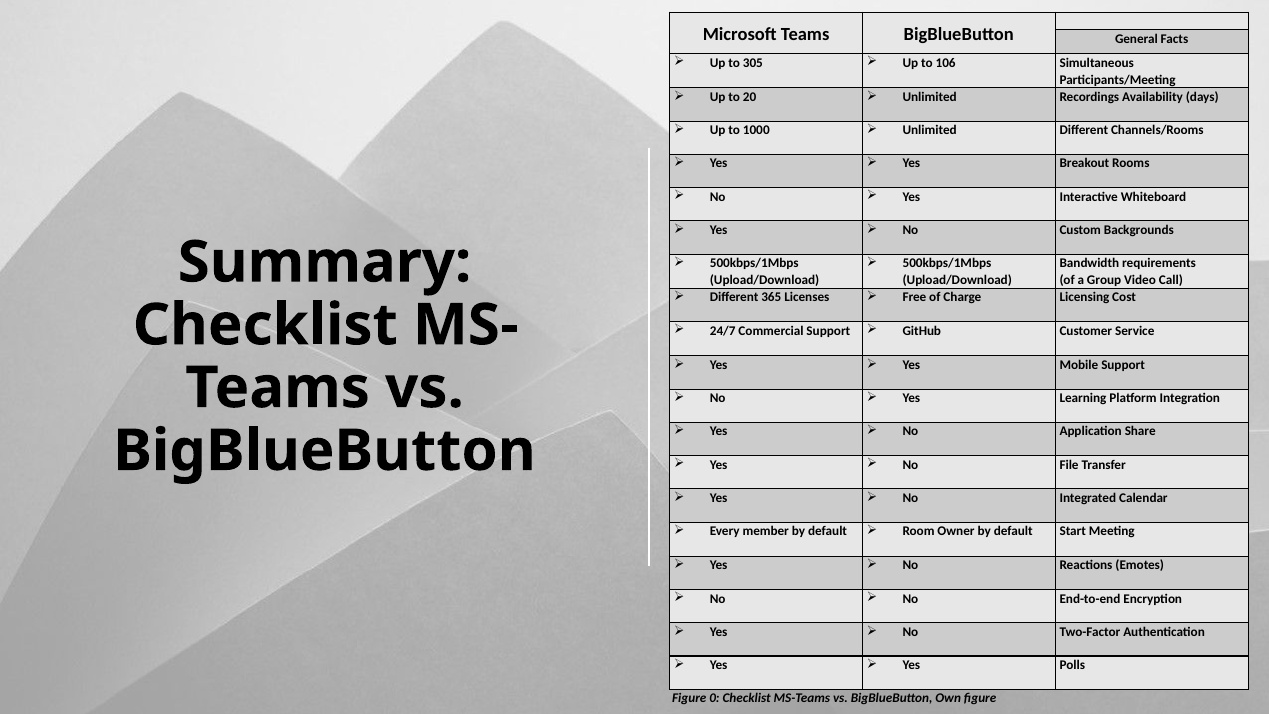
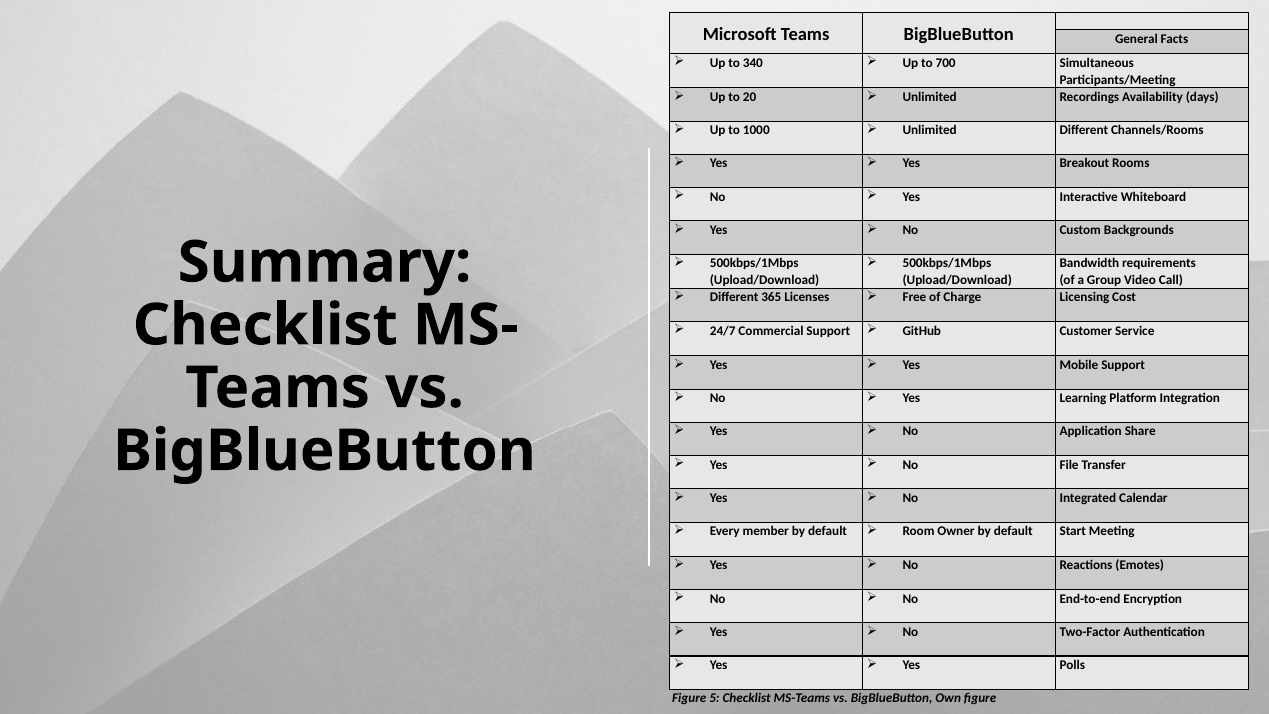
305: 305 -> 340
106: 106 -> 700
0: 0 -> 5
